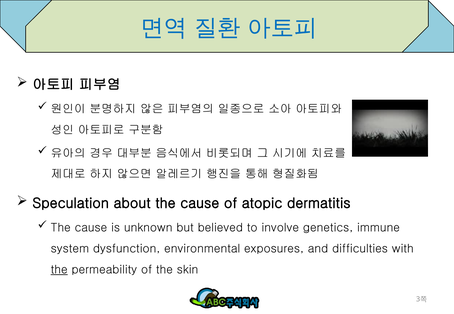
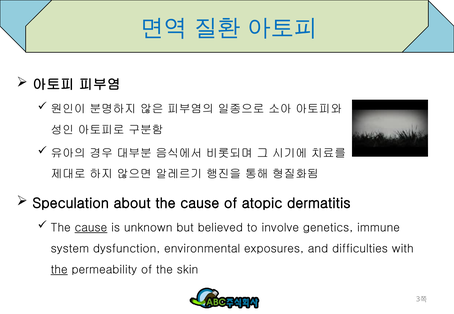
cause at (91, 228) underline: none -> present
